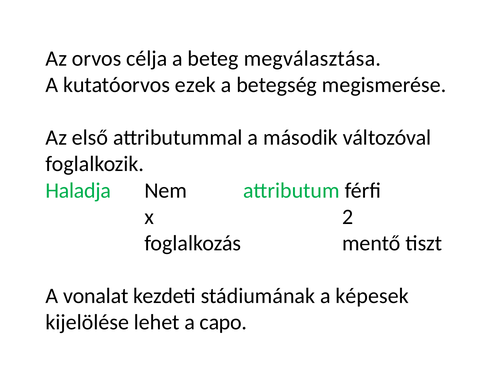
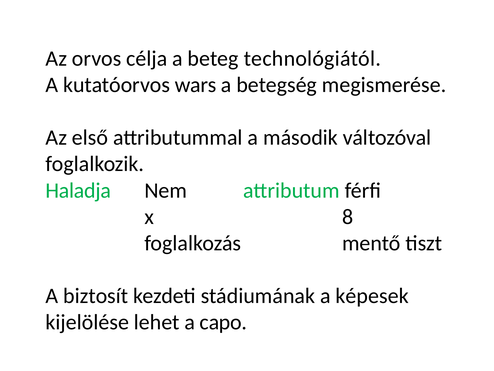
megválasztása: megválasztása -> technológiától
ezek: ezek -> wars
2: 2 -> 8
vonalat: vonalat -> biztosít
